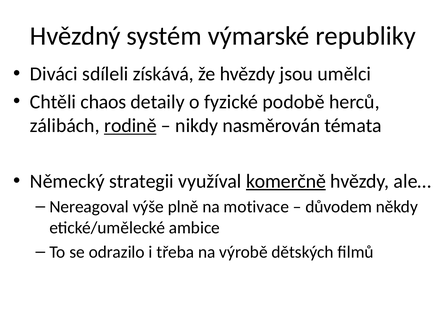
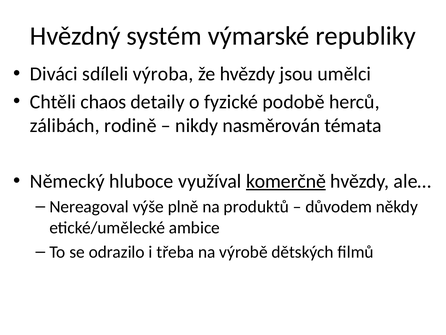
získává: získává -> výroba
rodině underline: present -> none
strategii: strategii -> hluboce
motivace: motivace -> produktů
